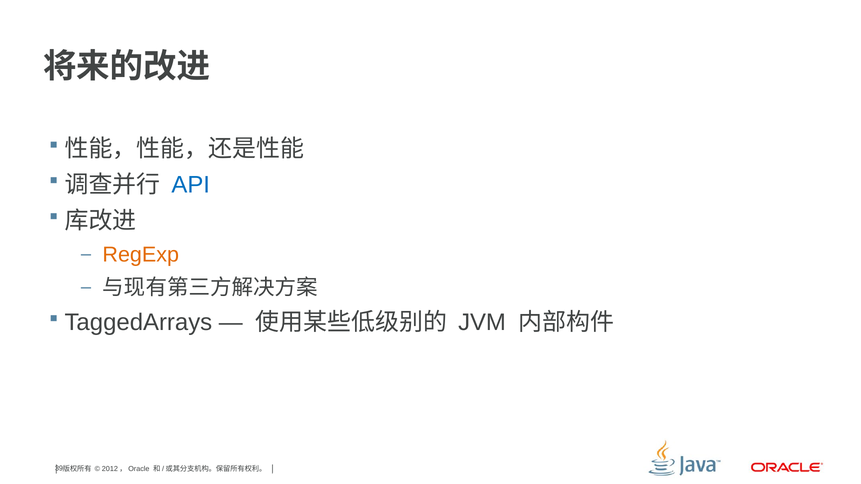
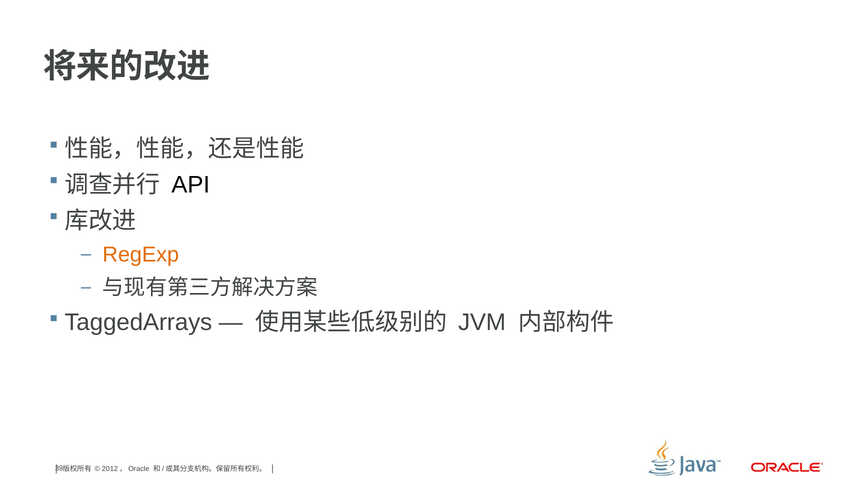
API colour: blue -> black
